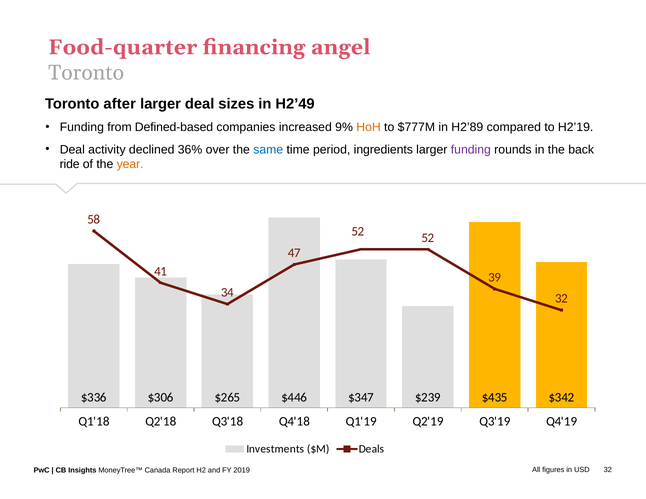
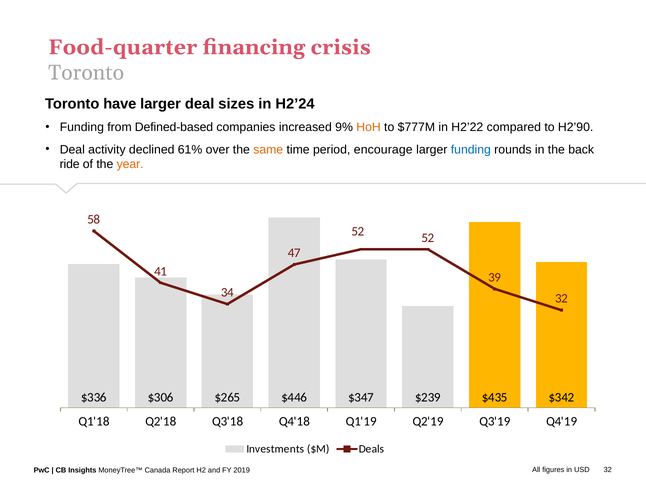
angel: angel -> crisis
after: after -> have
H2’49: H2’49 -> H2’24
H2’89: H2’89 -> H2’22
H2’19: H2’19 -> H2’90
36%: 36% -> 61%
same colour: blue -> orange
ingredients: ingredients -> encourage
funding at (471, 150) colour: purple -> blue
